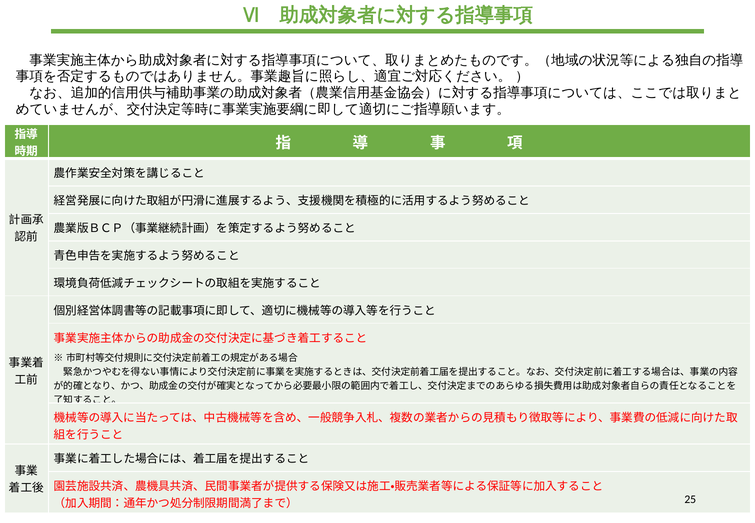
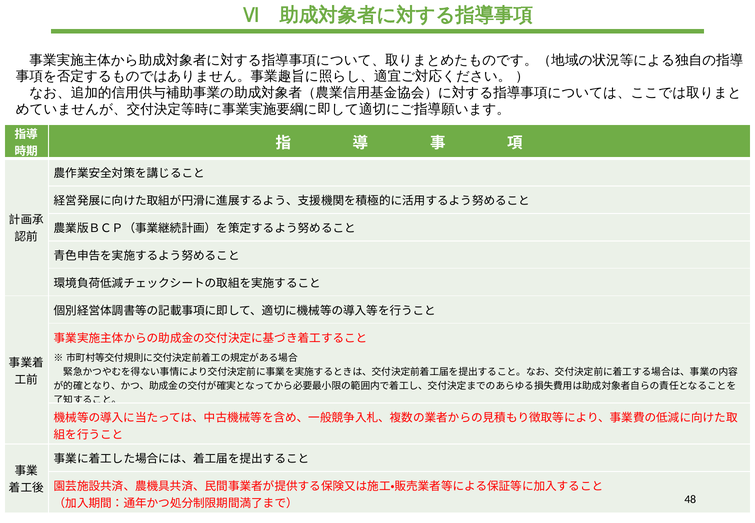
25: 25 -> 48
